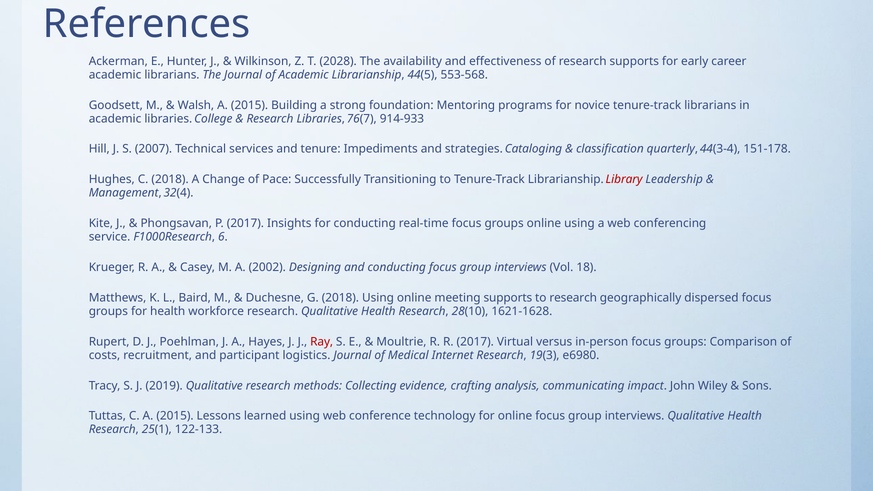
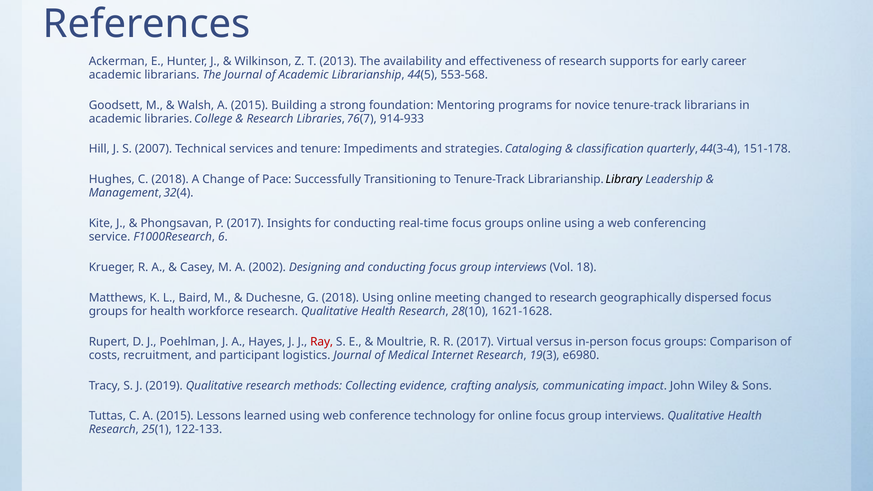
2028: 2028 -> 2013
Library colour: red -> black
meeting supports: supports -> changed
